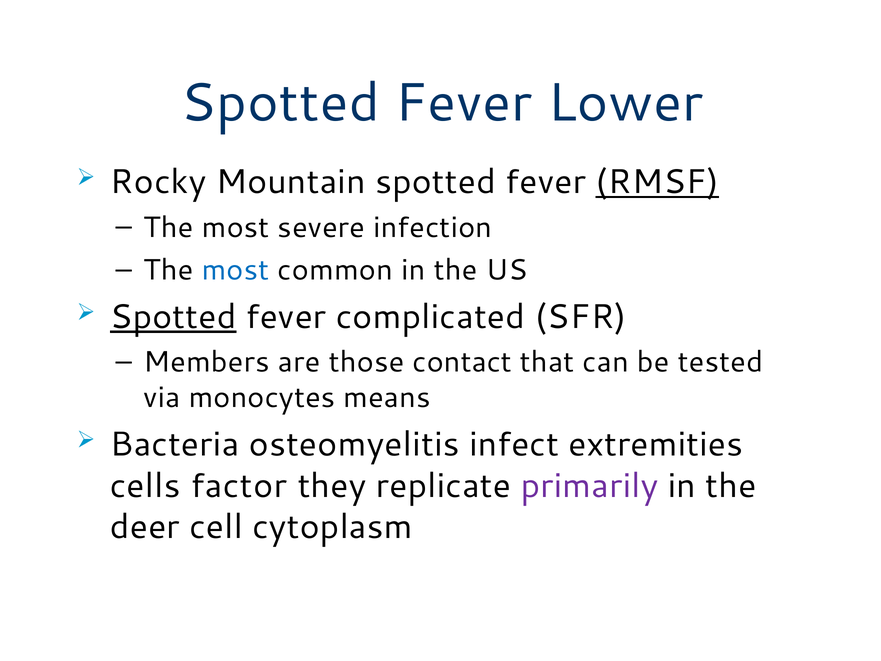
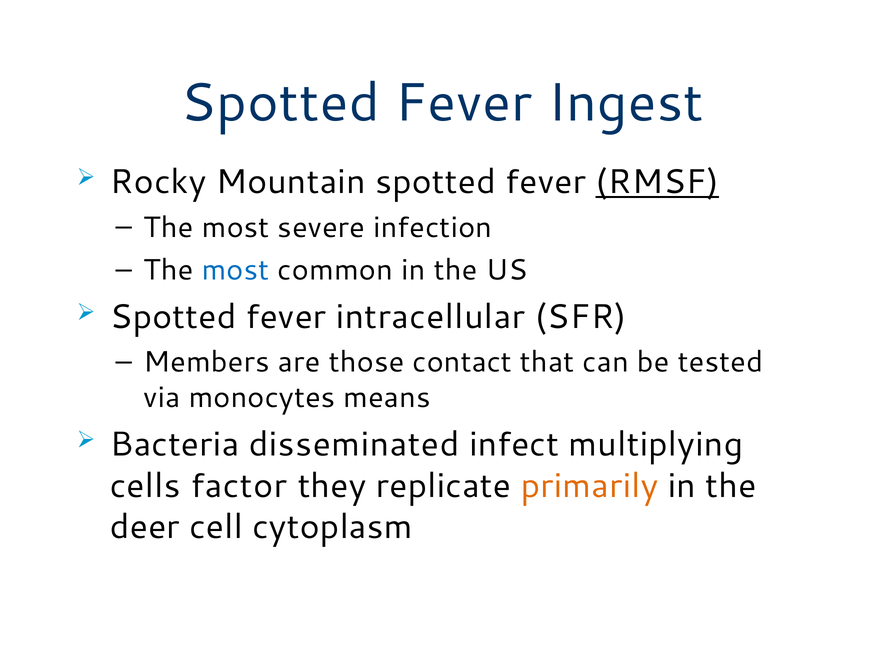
Lower: Lower -> Ingest
Spotted at (173, 317) underline: present -> none
complicated: complicated -> intracellular
osteomyelitis: osteomyelitis -> disseminated
extremities: extremities -> multiplying
primarily colour: purple -> orange
